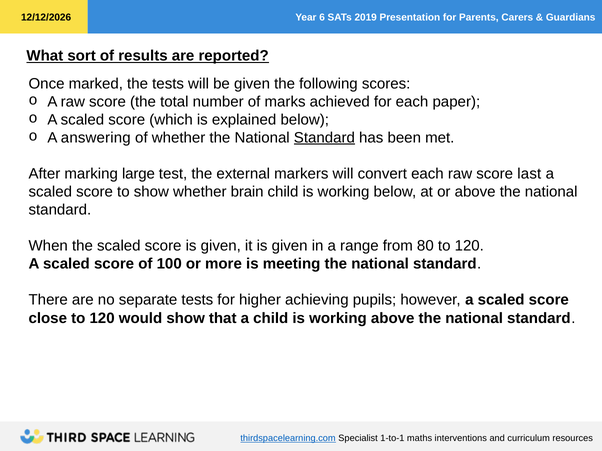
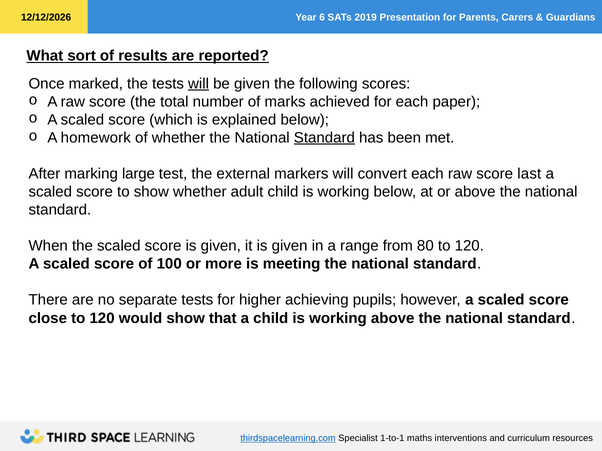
will at (199, 84) underline: none -> present
answering: answering -> homework
brain: brain -> adult
